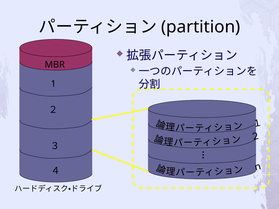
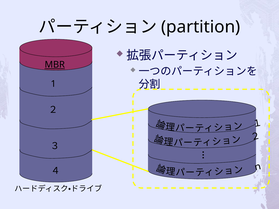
MBR underline: none -> present
